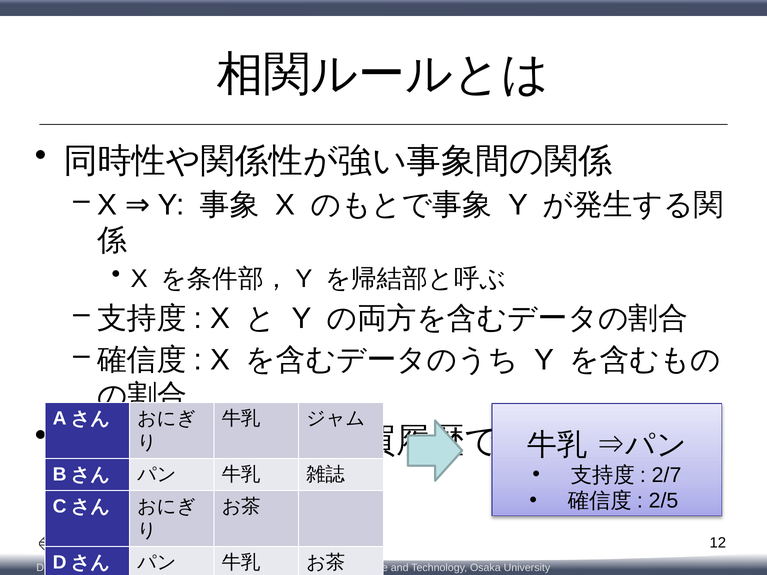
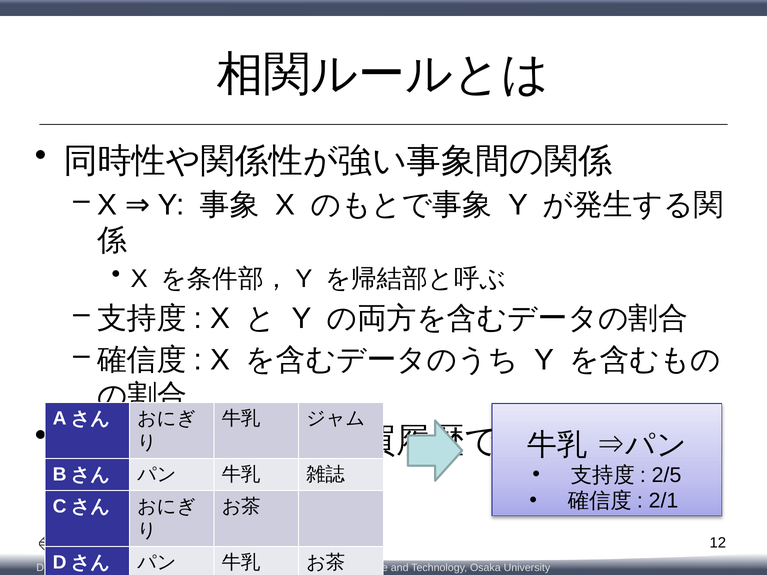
2/7: 2/7 -> 2/5
2/5: 2/5 -> 2/1
